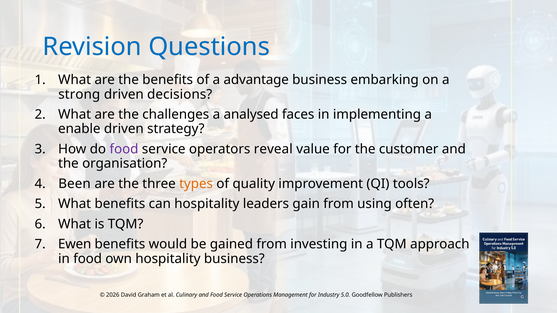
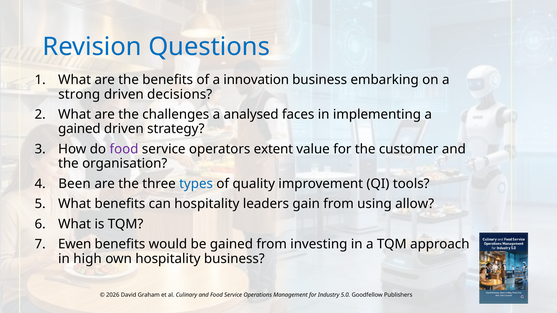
advantage: advantage -> innovation
enable at (79, 129): enable -> gained
reveal: reveal -> extent
types colour: orange -> blue
often: often -> allow
in food: food -> high
